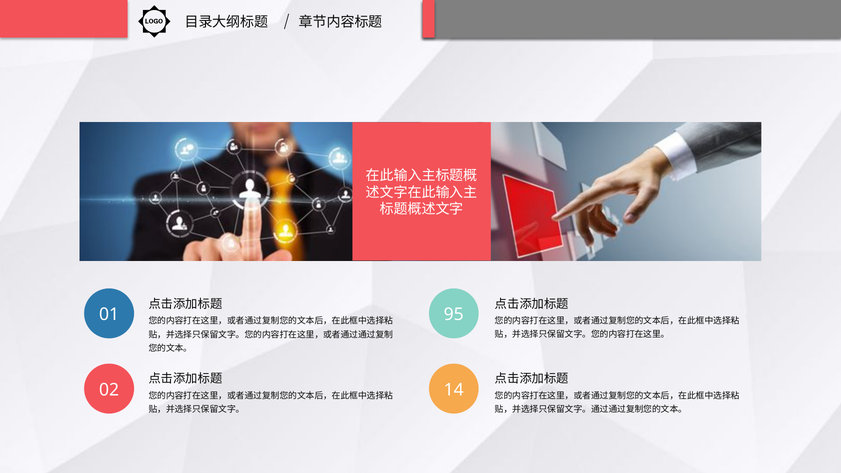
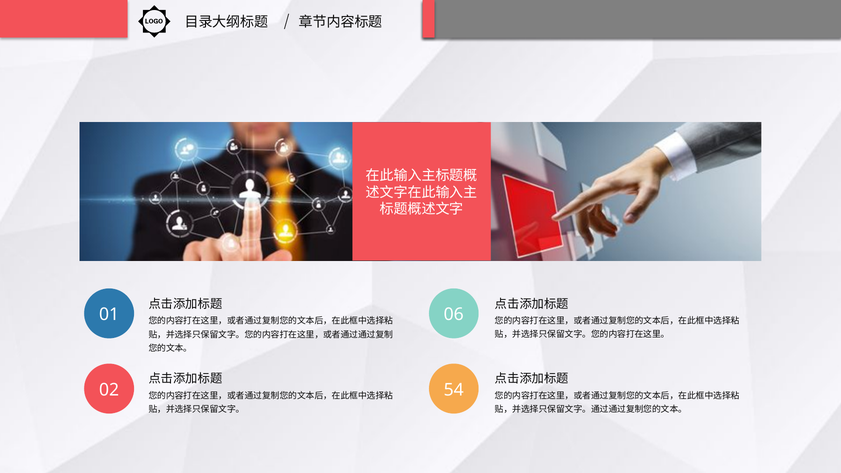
95: 95 -> 06
14: 14 -> 54
